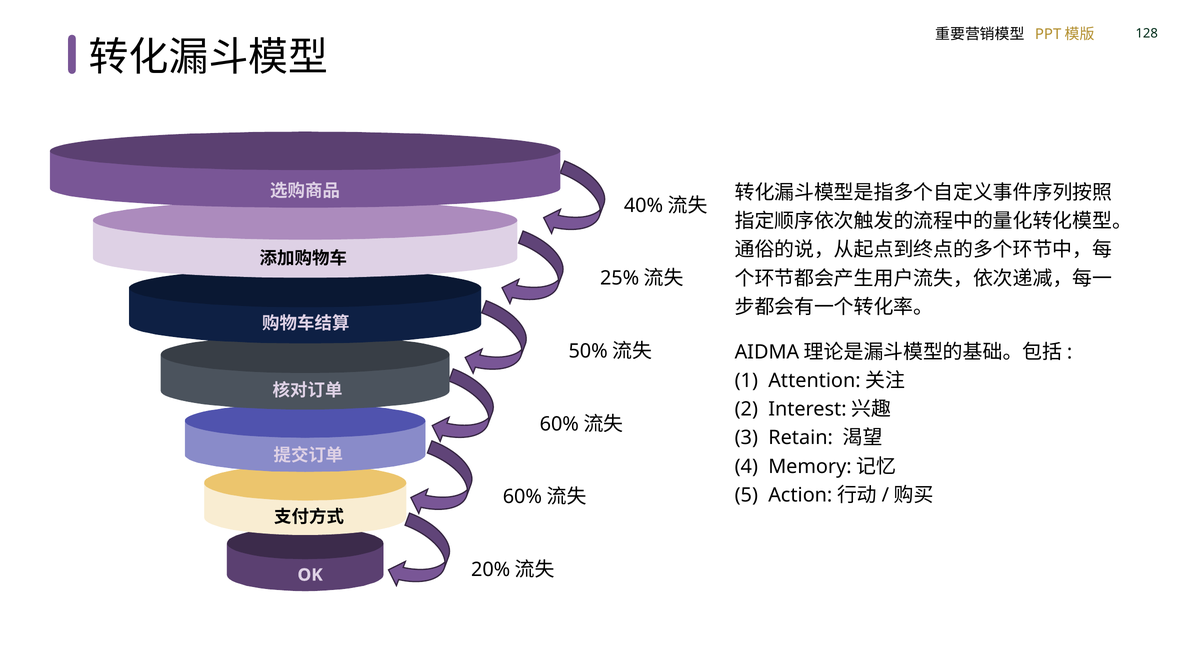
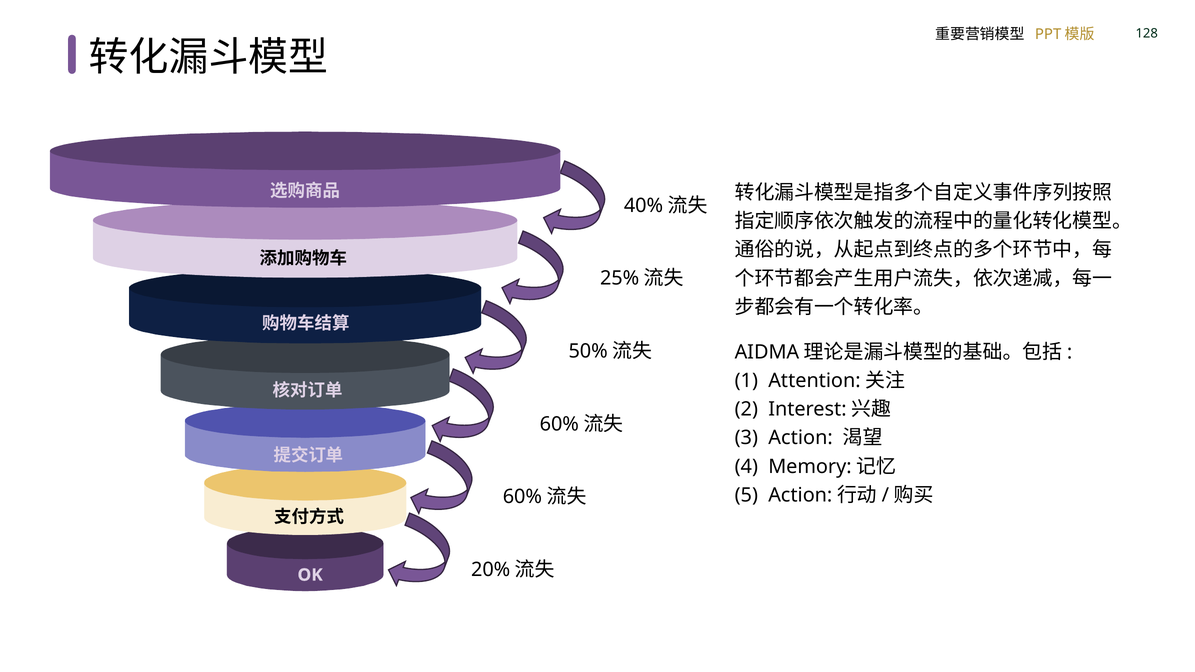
Retain: Retain -> Action
